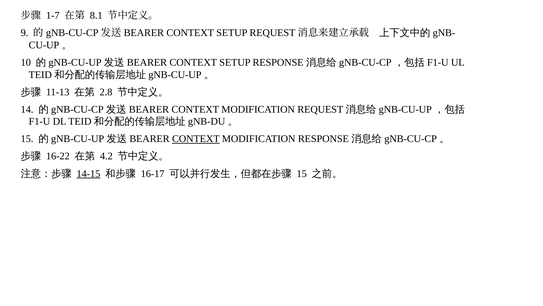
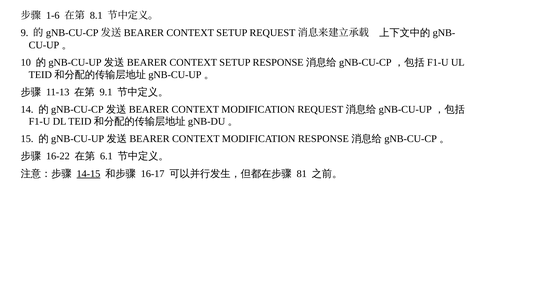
1-7: 1-7 -> 1-6
2.8: 2.8 -> 9.1
CONTEXT at (196, 139) underline: present -> none
4.2: 4.2 -> 6.1
15 at (302, 173): 15 -> 81
